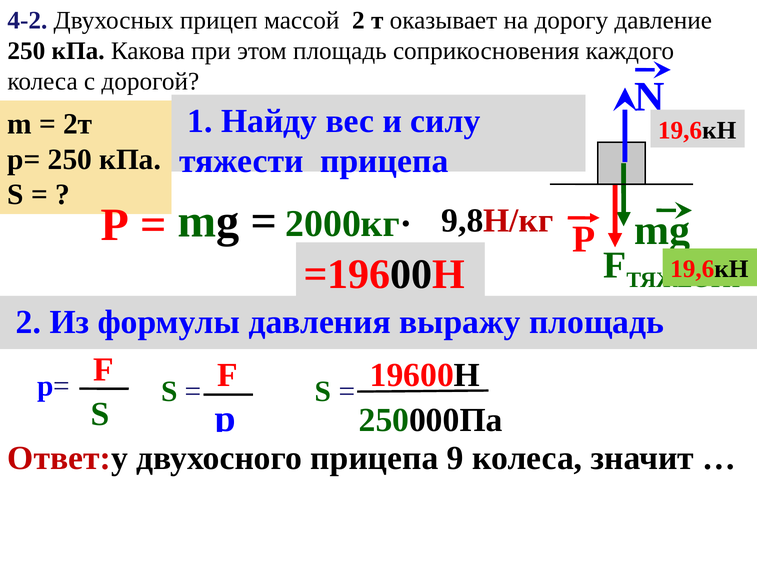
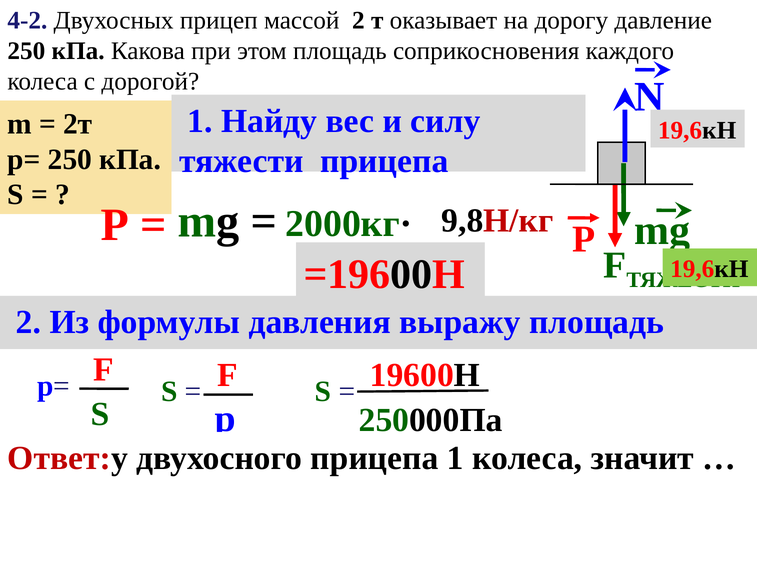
прицепа 9: 9 -> 1
